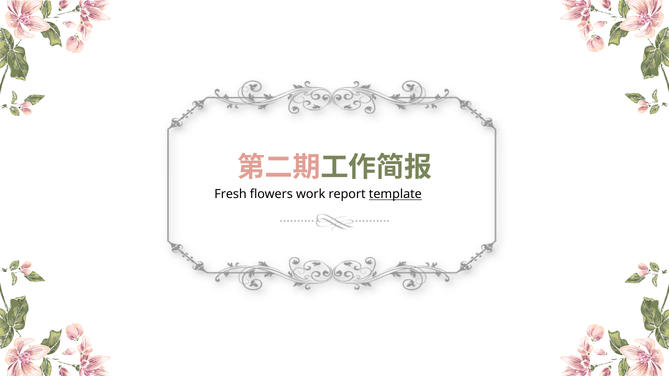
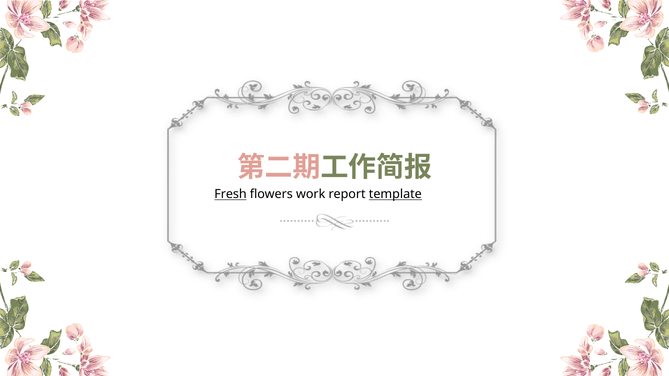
Fresh underline: none -> present
